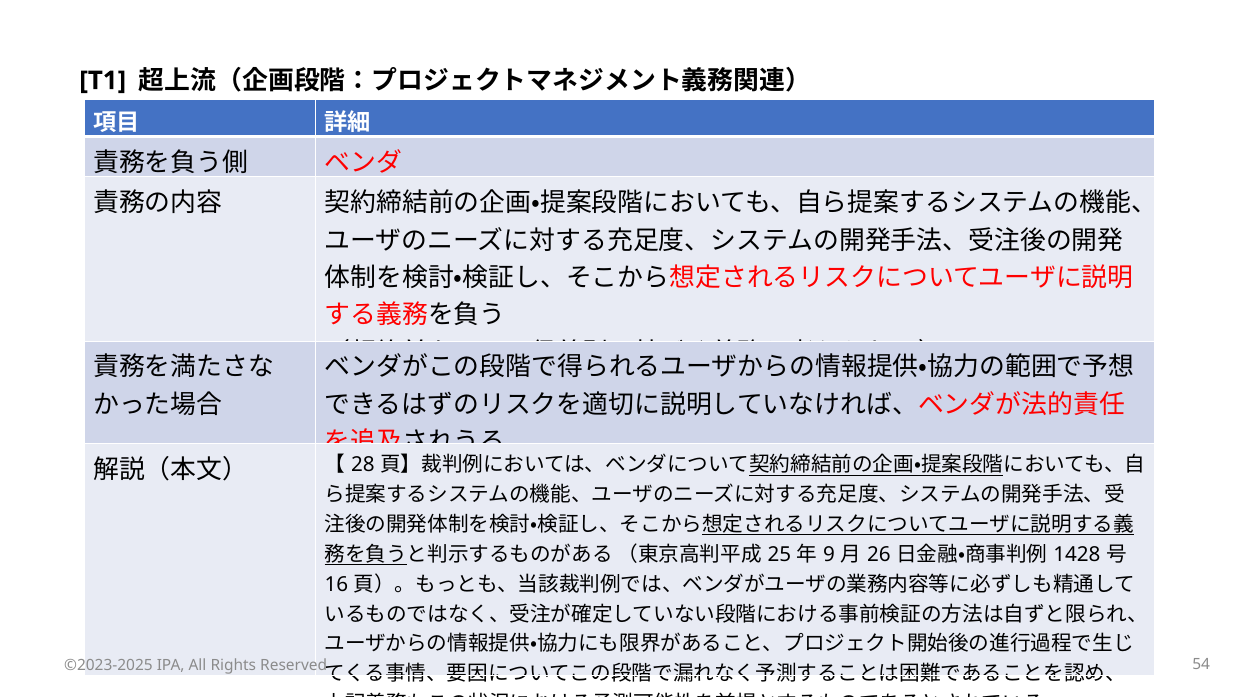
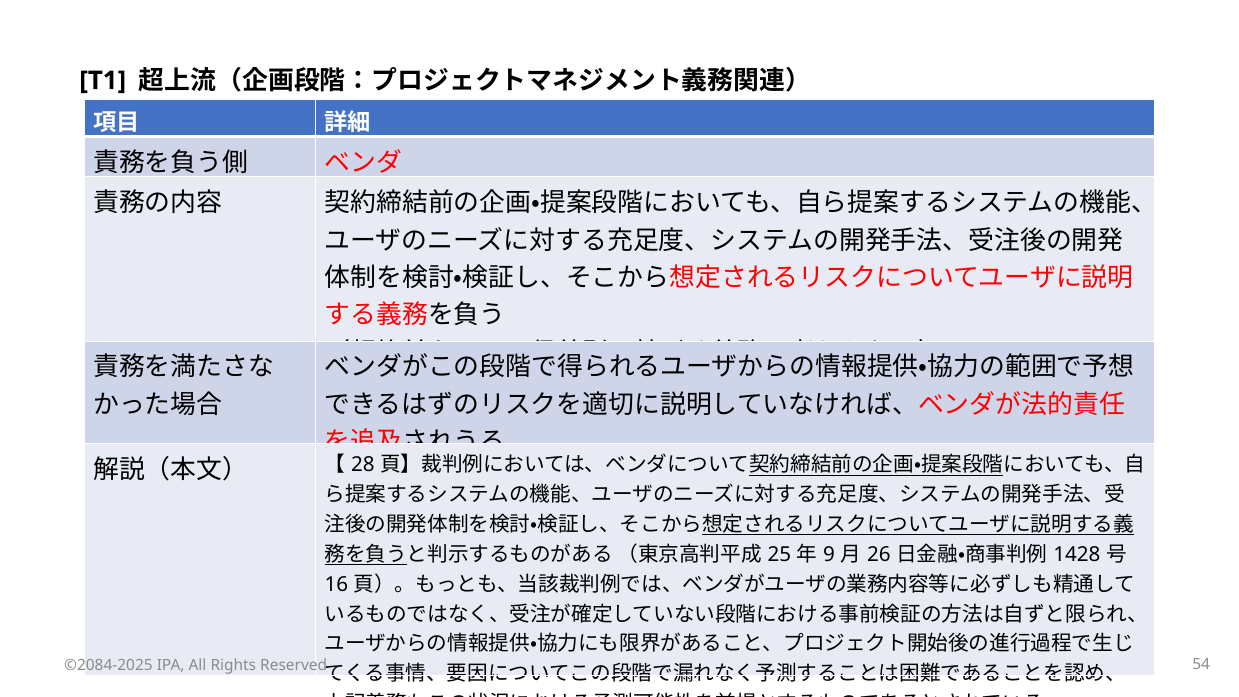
©2023-2025: ©2023-2025 -> ©2084-2025
